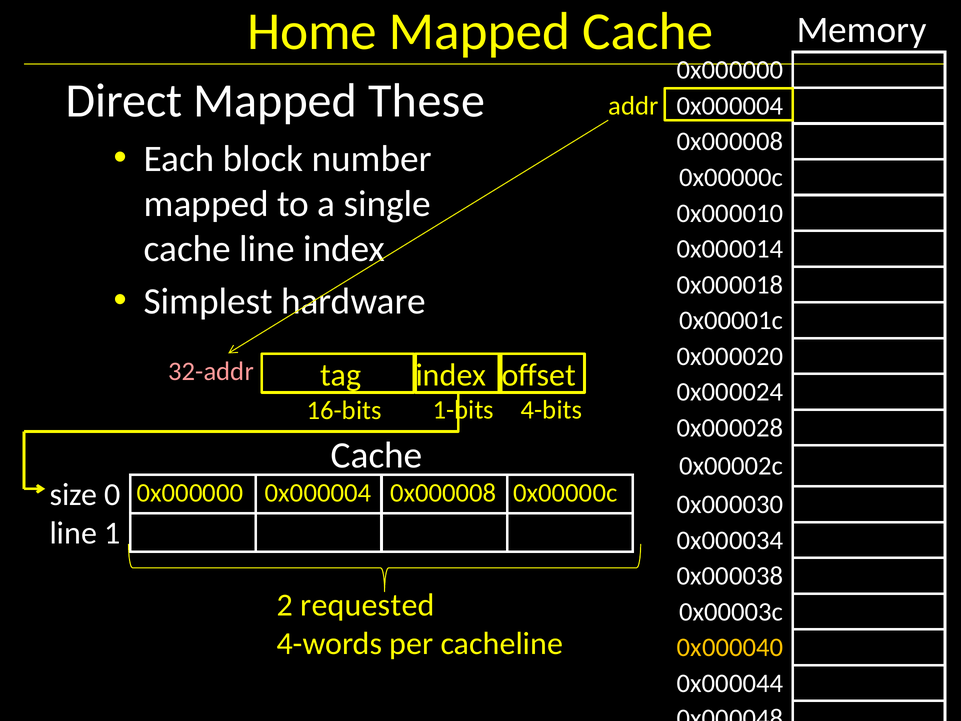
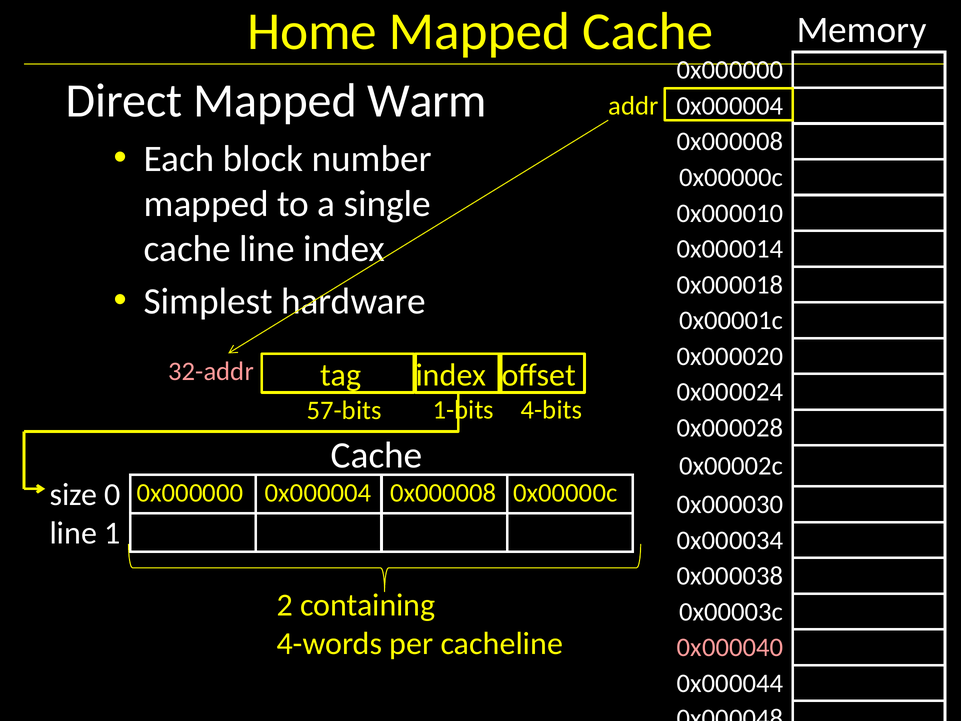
These: These -> Warm
16-bits: 16-bits -> 57-bits
requested: requested -> containing
0x000040 colour: yellow -> pink
